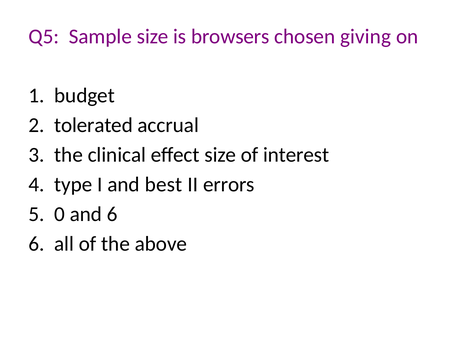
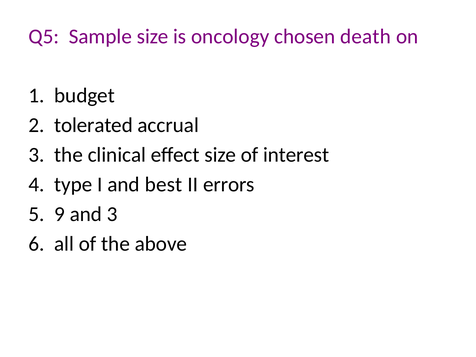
browsers: browsers -> oncology
giving: giving -> death
0: 0 -> 9
and 6: 6 -> 3
